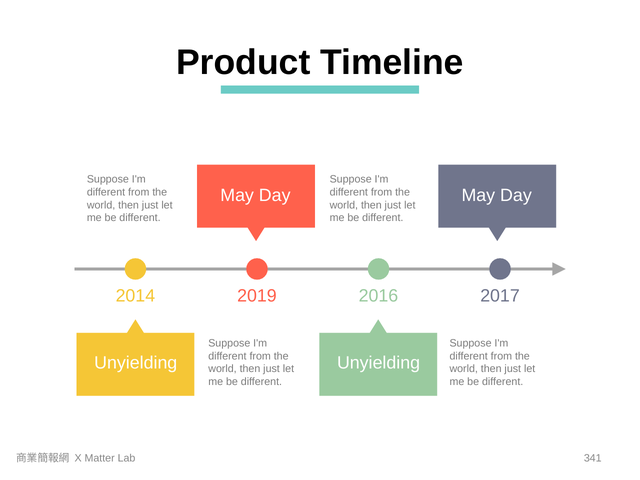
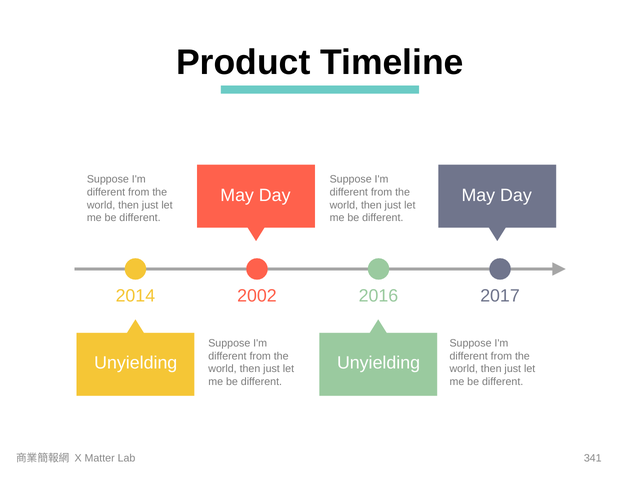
2019: 2019 -> 2002
